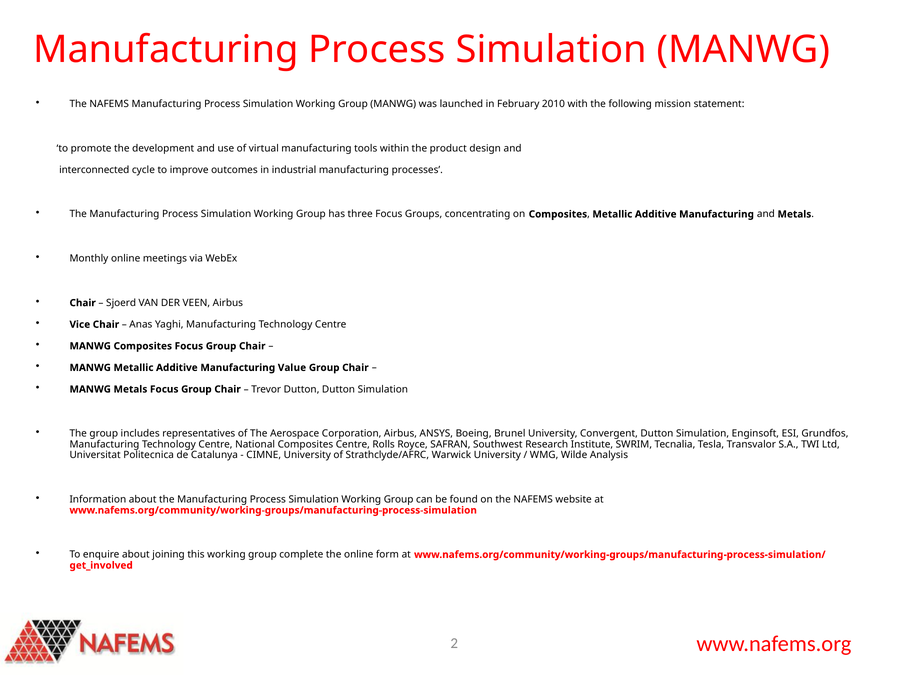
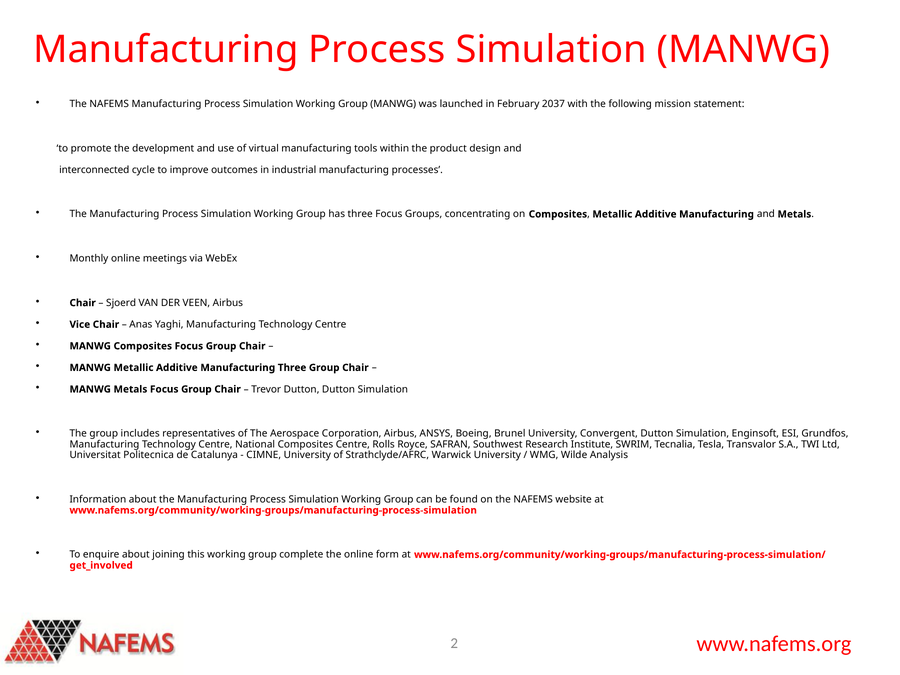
2010: 2010 -> 2037
Manufacturing Value: Value -> Three
